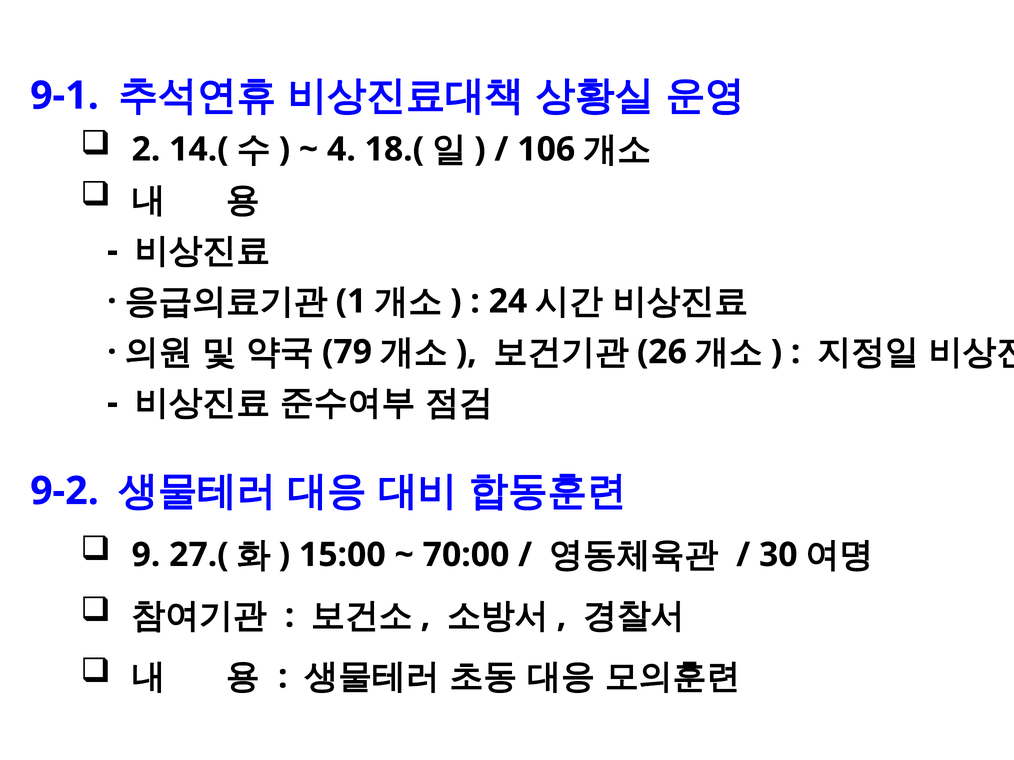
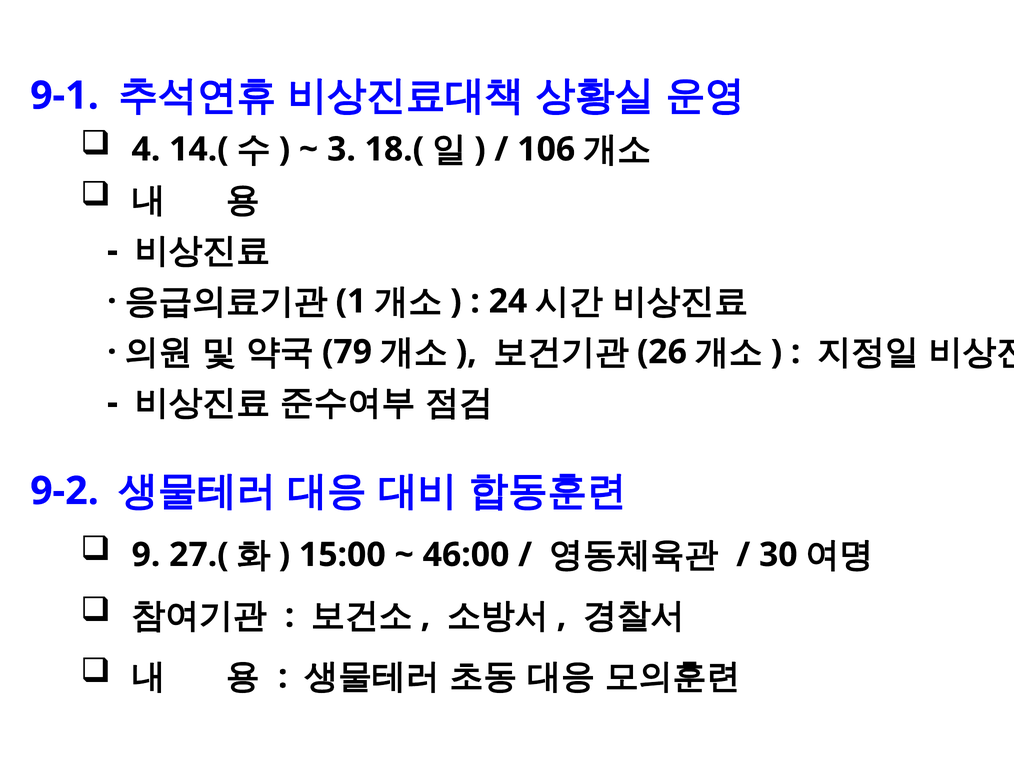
2: 2 -> 4
4: 4 -> 3
70:00: 70:00 -> 46:00
